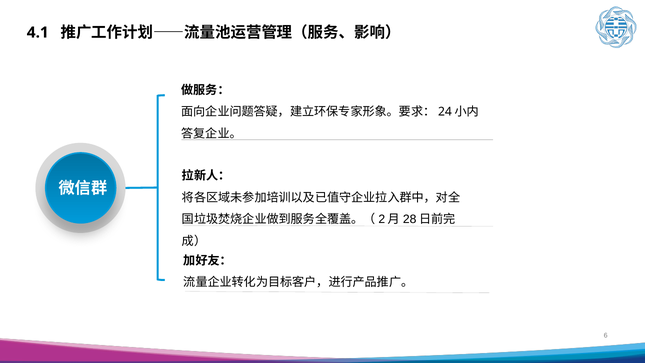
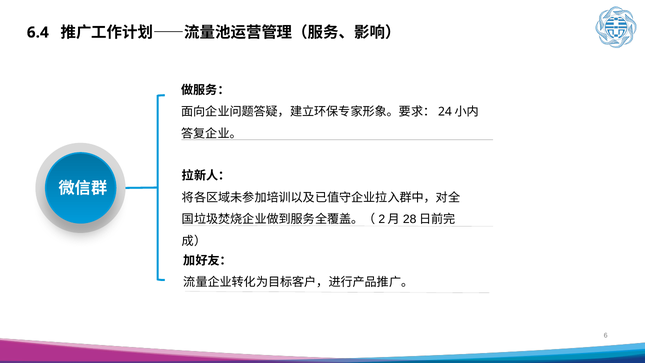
4.1: 4.1 -> 6.4
